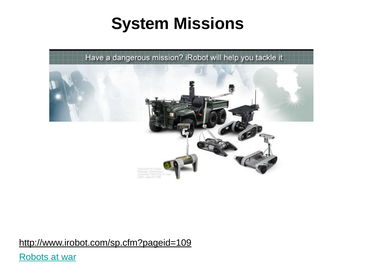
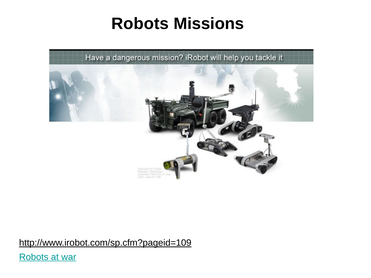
System at (140, 24): System -> Robots
